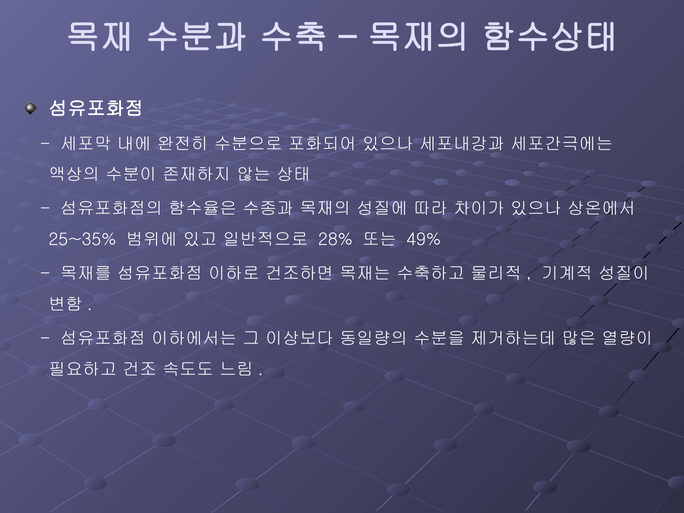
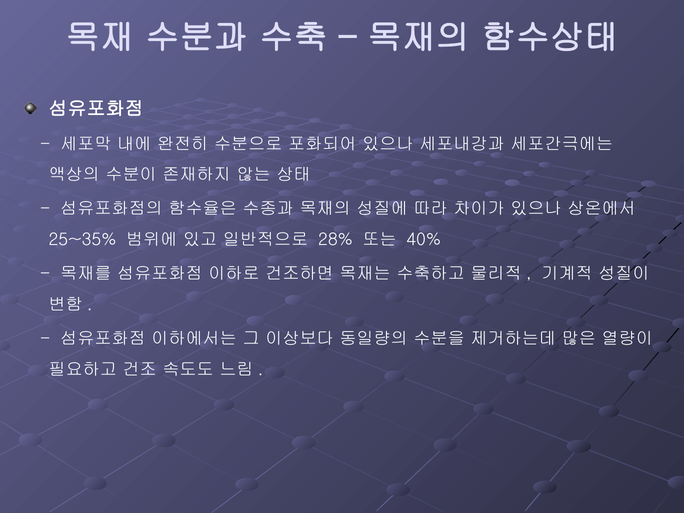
49%: 49% -> 40%
